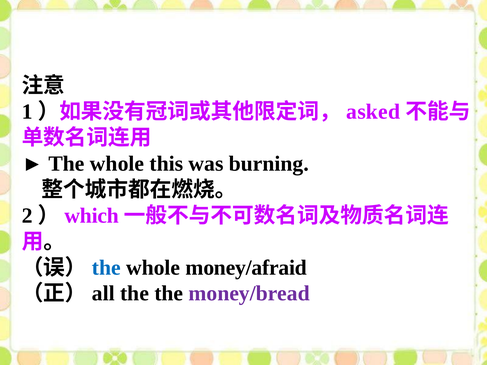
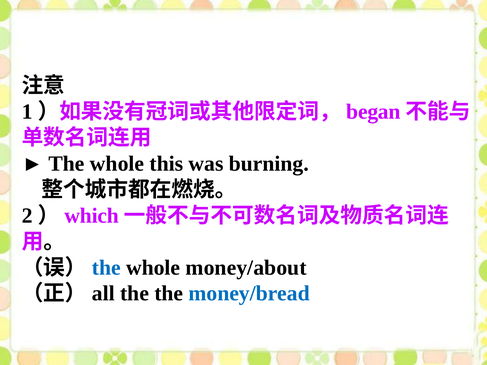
asked: asked -> began
money/afraid: money/afraid -> money/about
money/bread colour: purple -> blue
